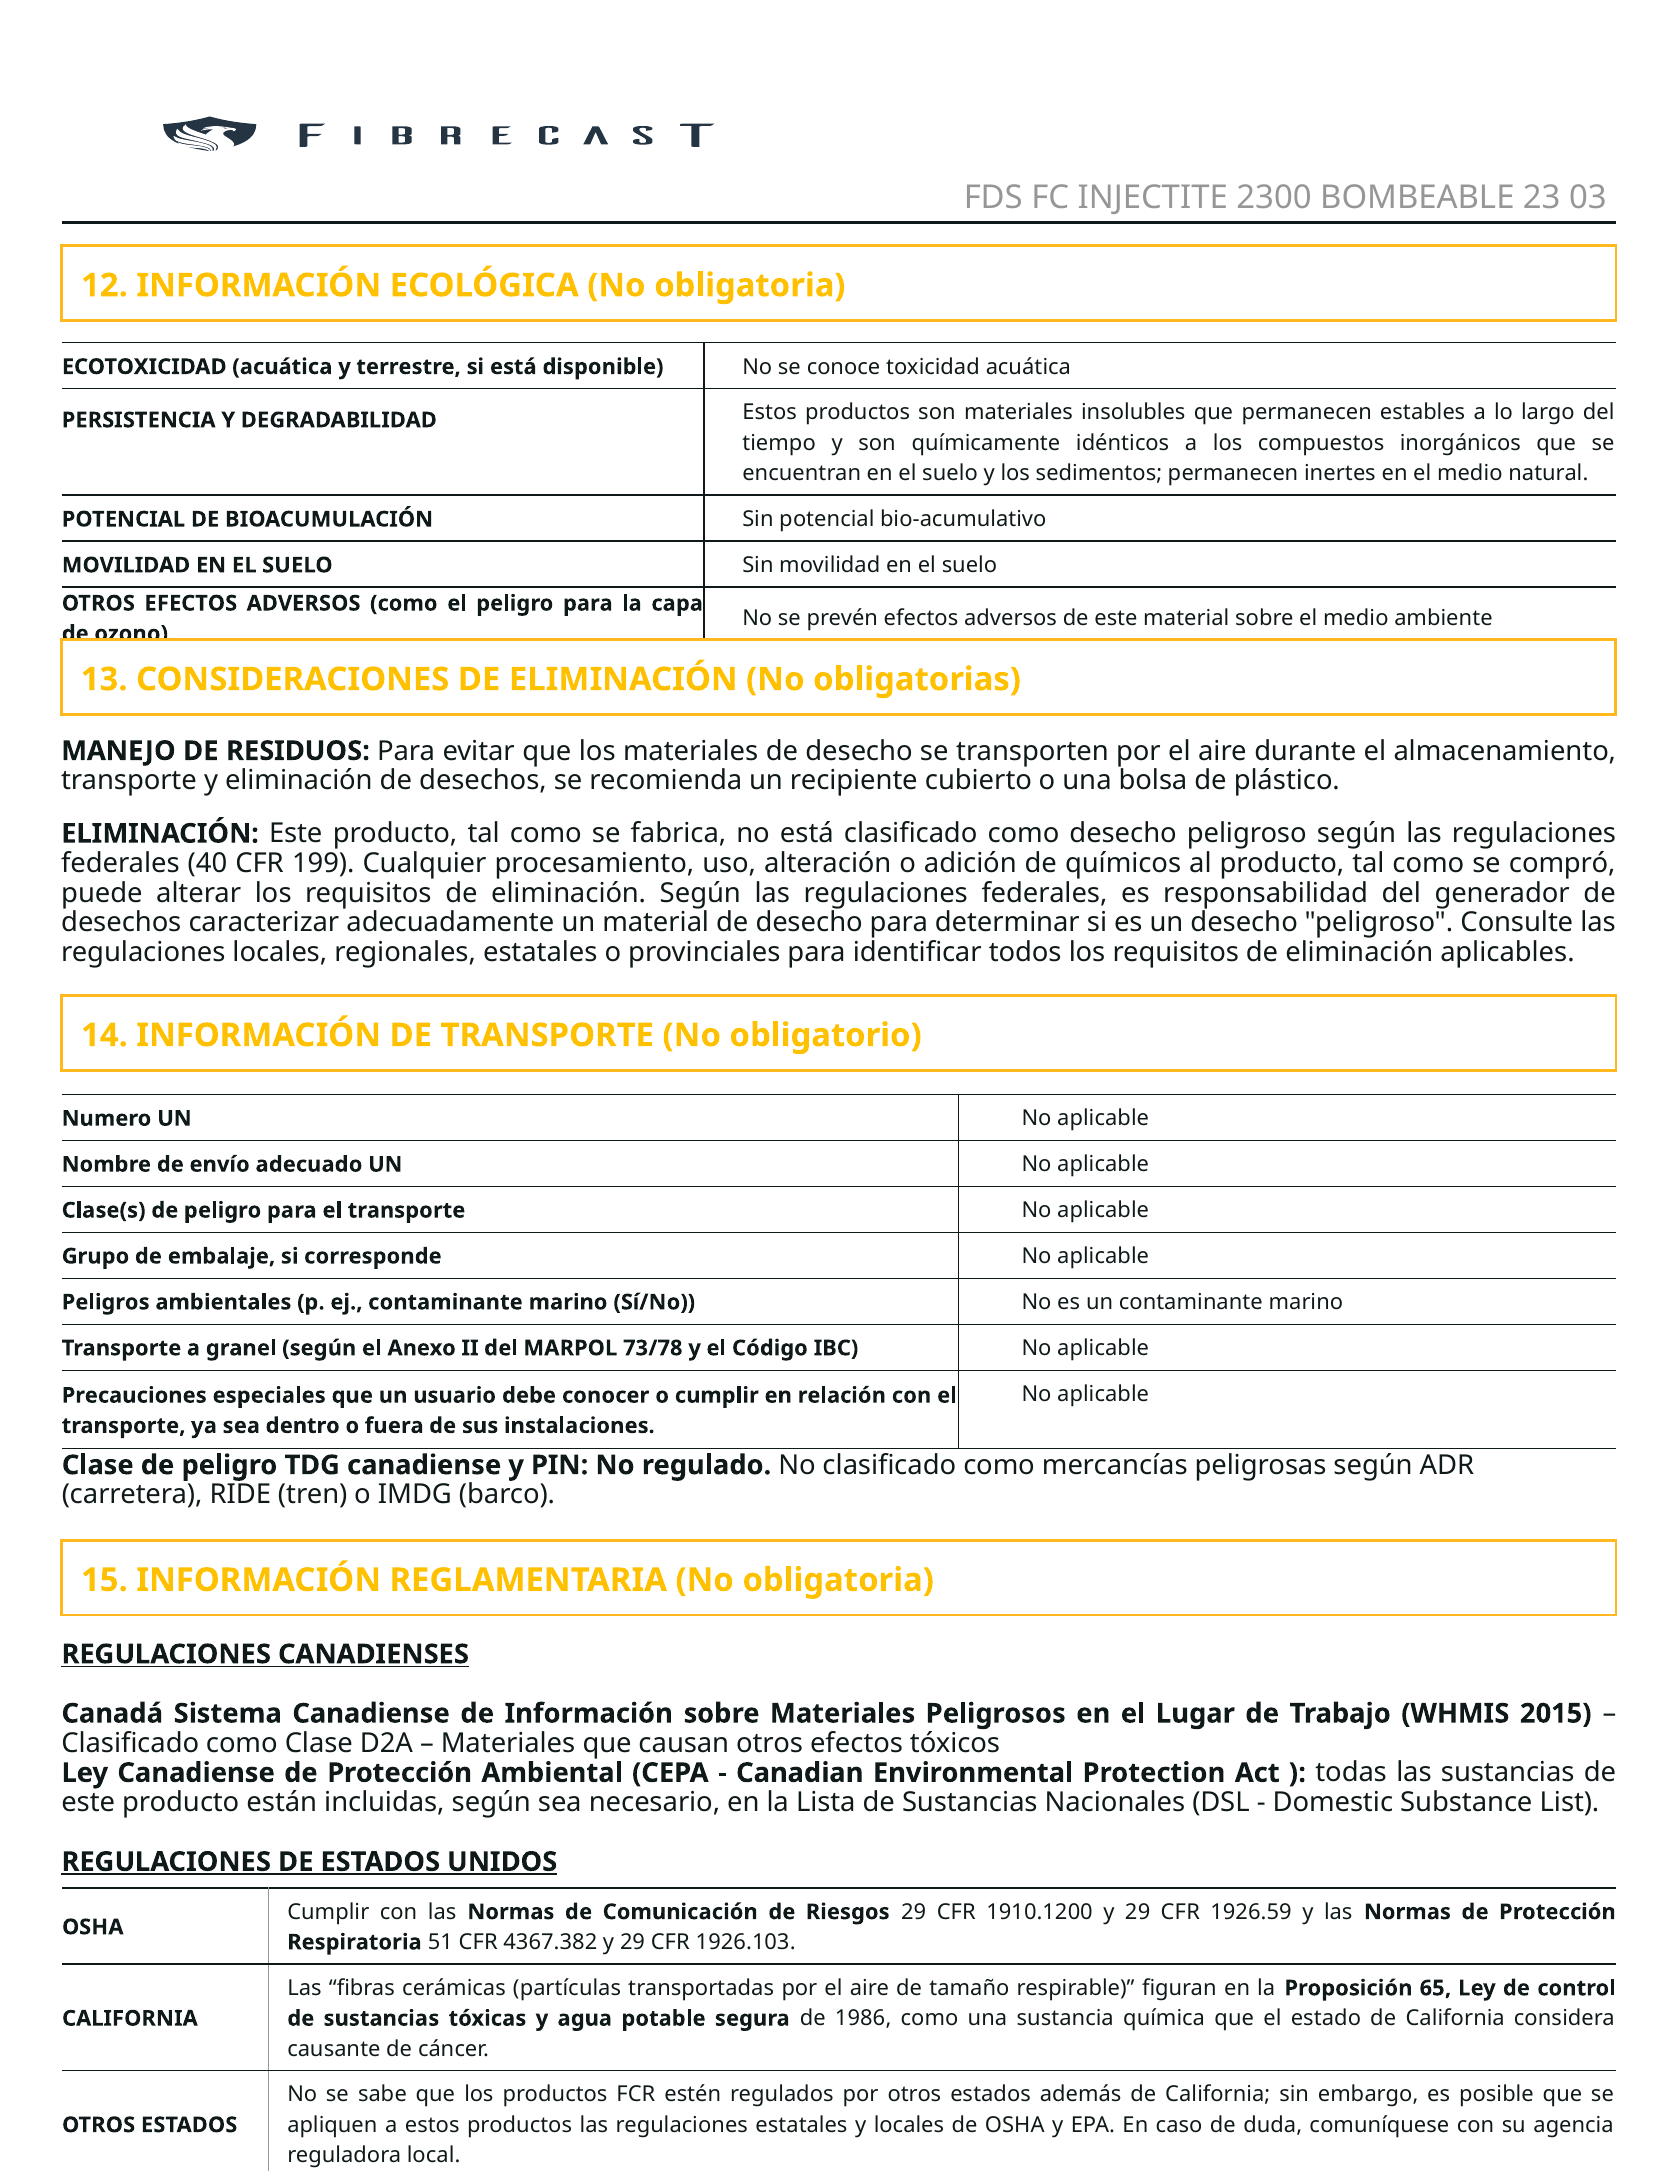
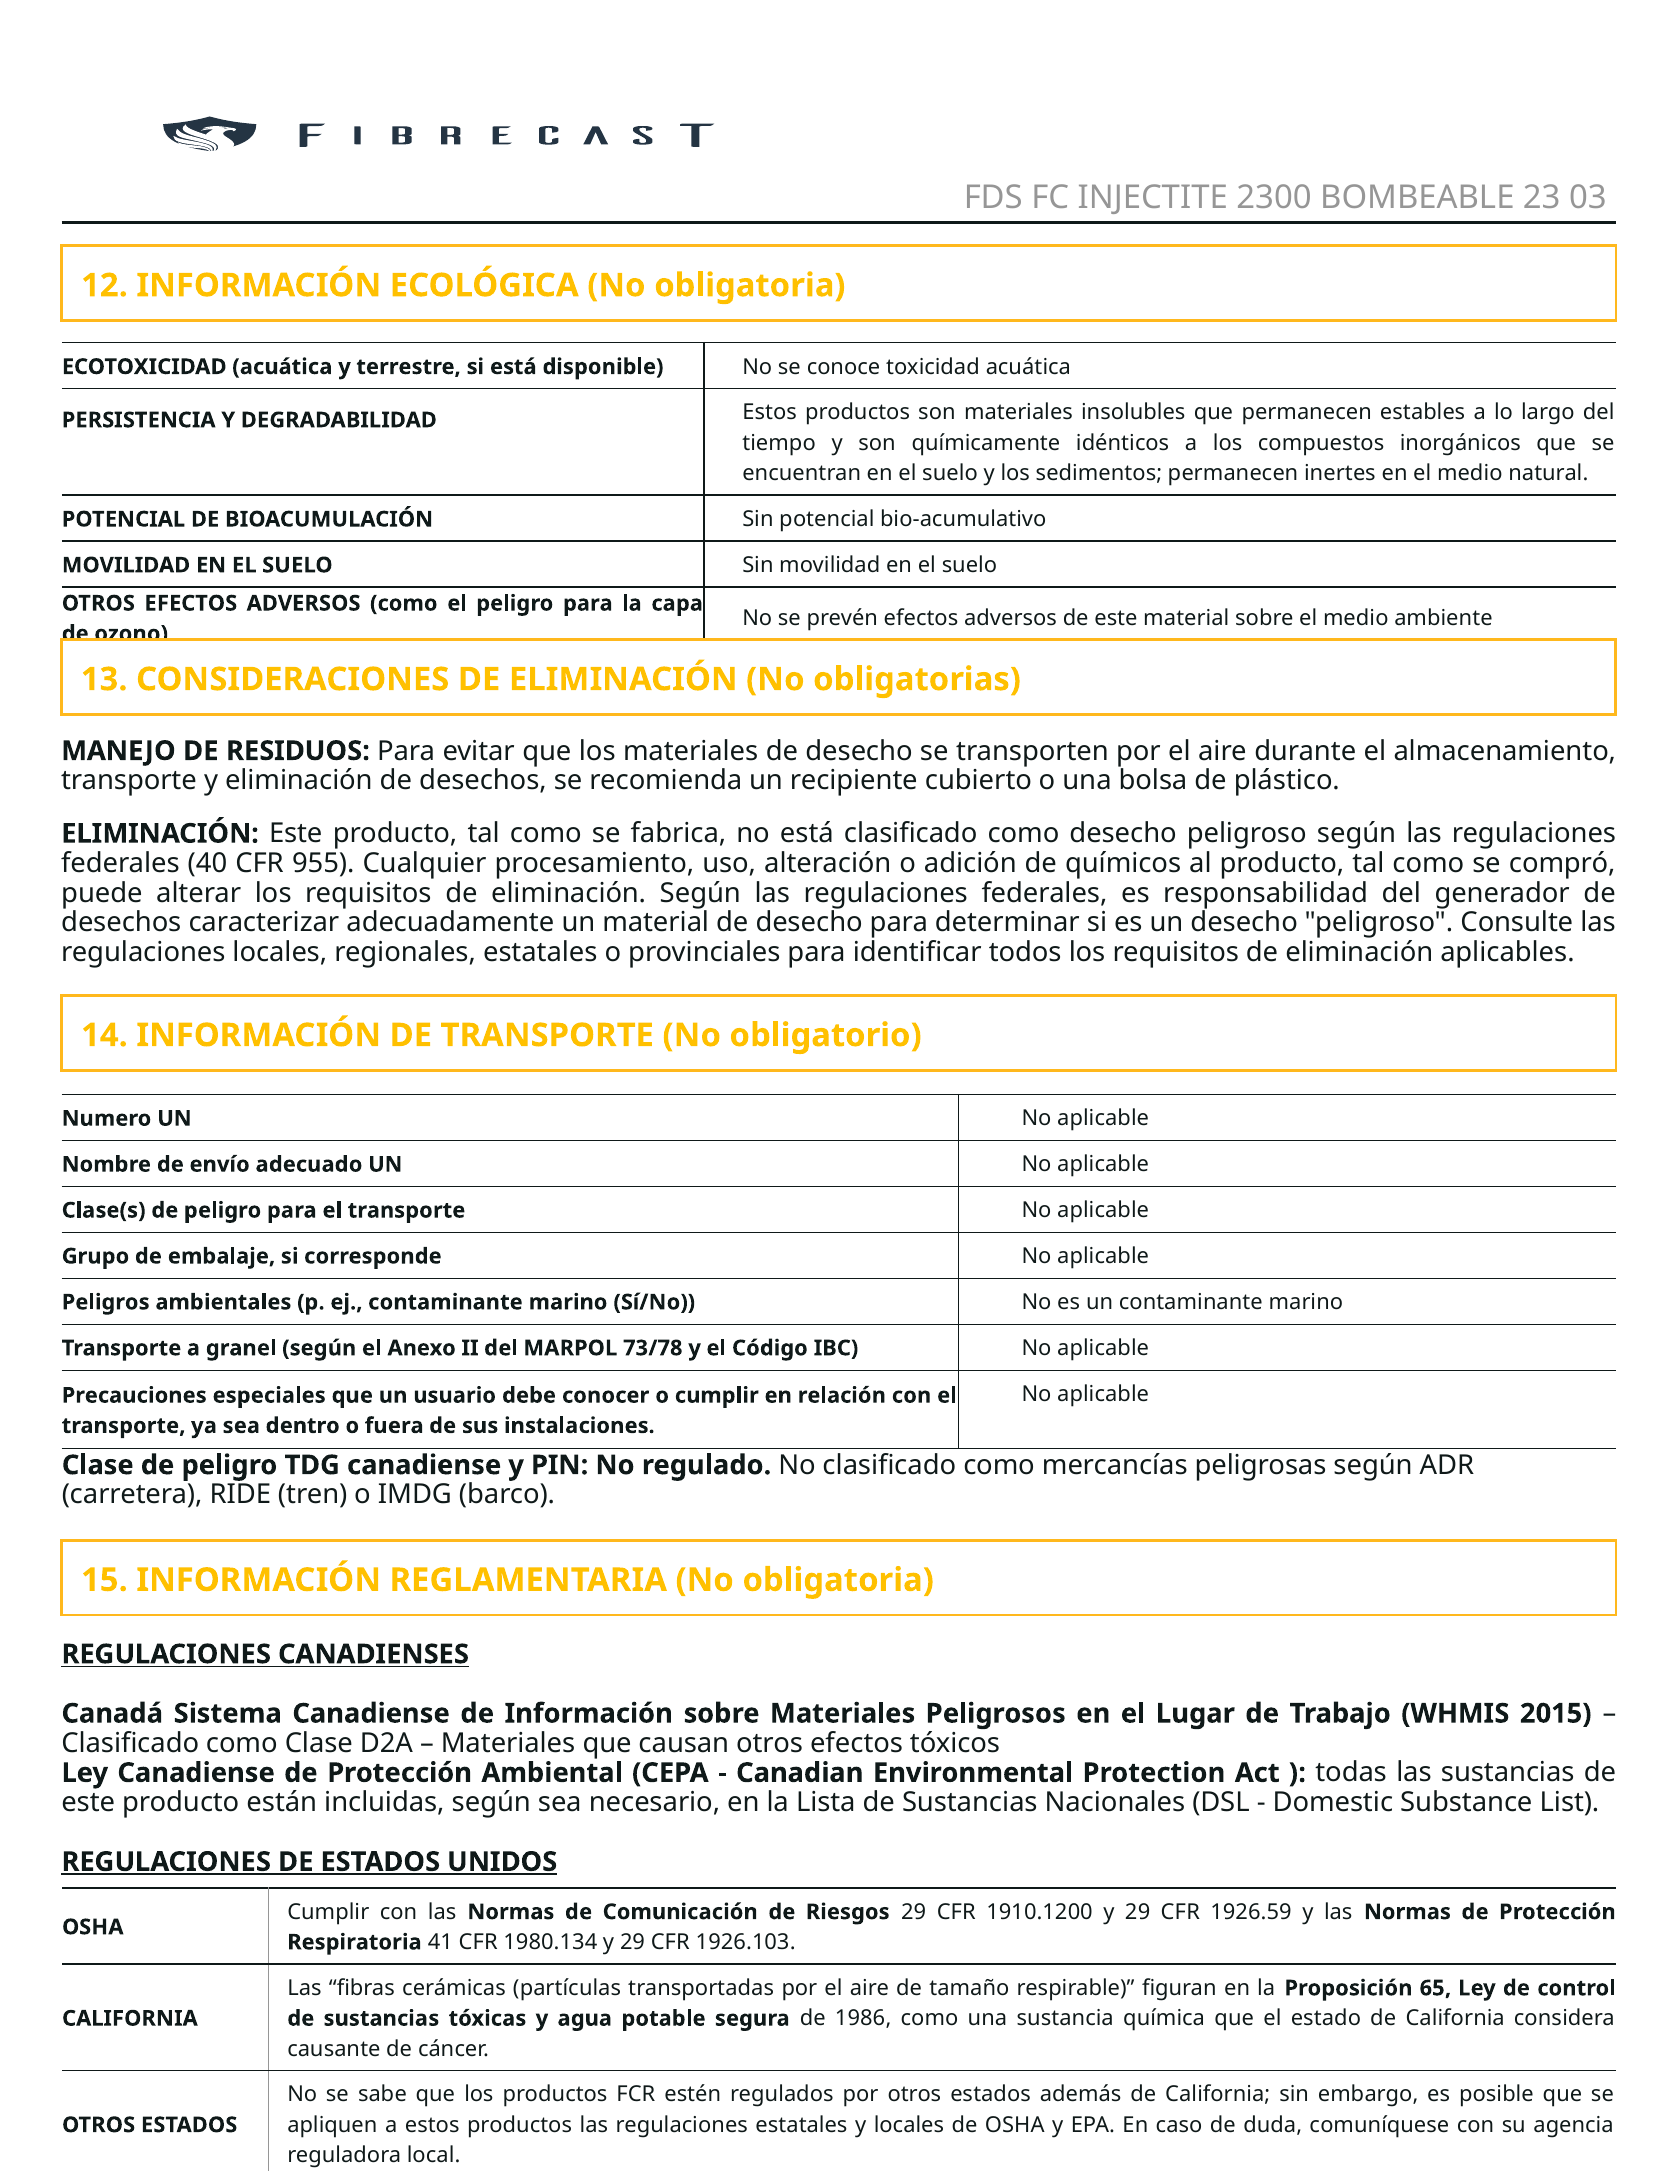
199: 199 -> 955
51: 51 -> 41
4367.382: 4367.382 -> 1980.134
